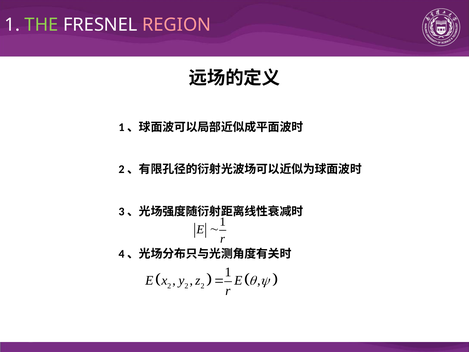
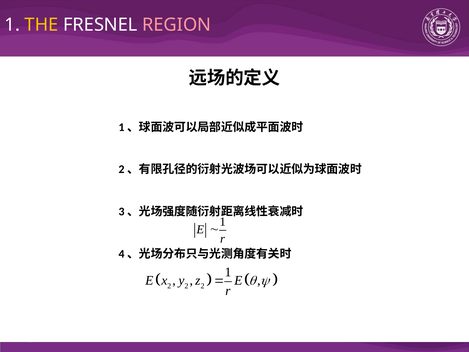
THE colour: light green -> yellow
